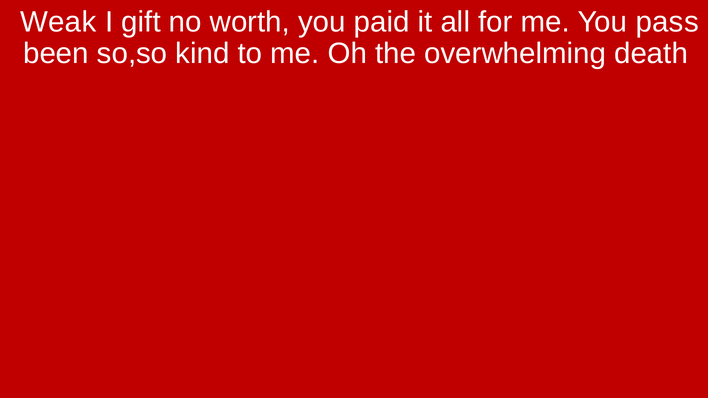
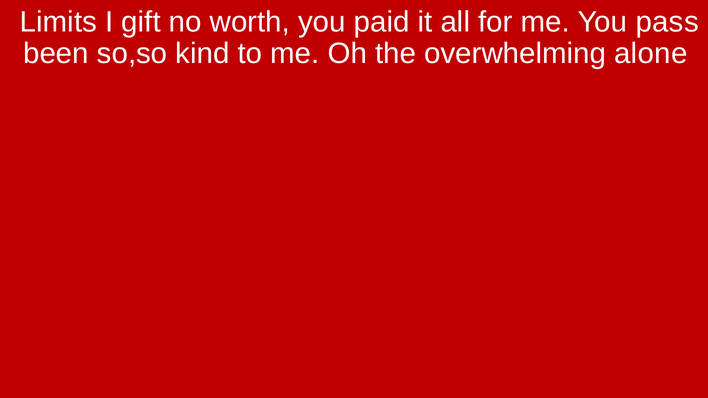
Weak: Weak -> Limits
death: death -> alone
